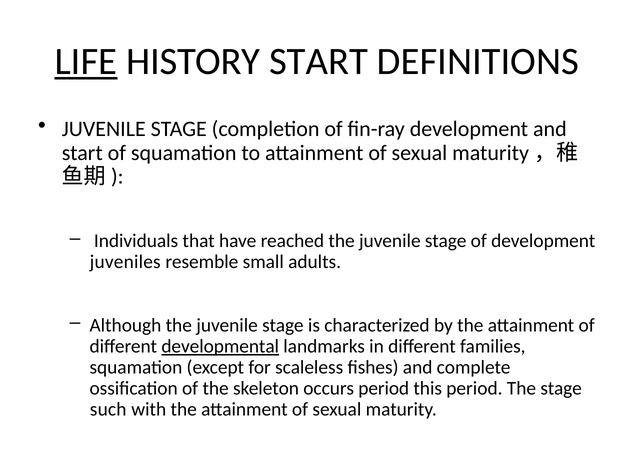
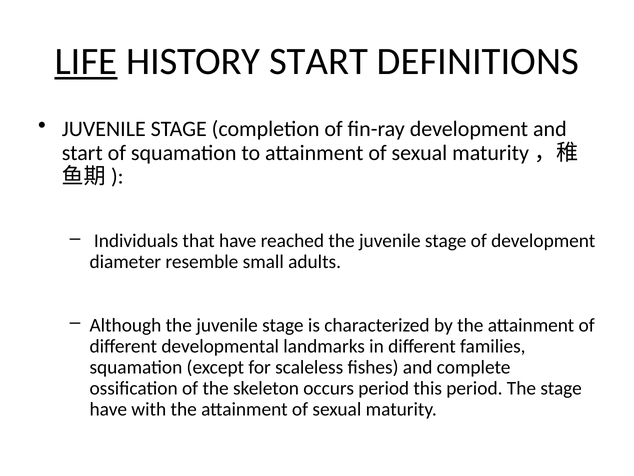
juveniles: juveniles -> diameter
developmental underline: present -> none
such at (108, 409): such -> have
